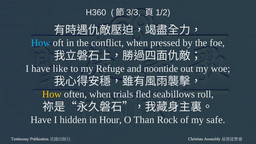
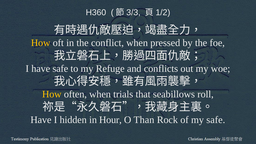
How at (41, 43) colour: light blue -> yellow
have like: like -> safe
noontide: noontide -> conflicts
fled: fled -> that
